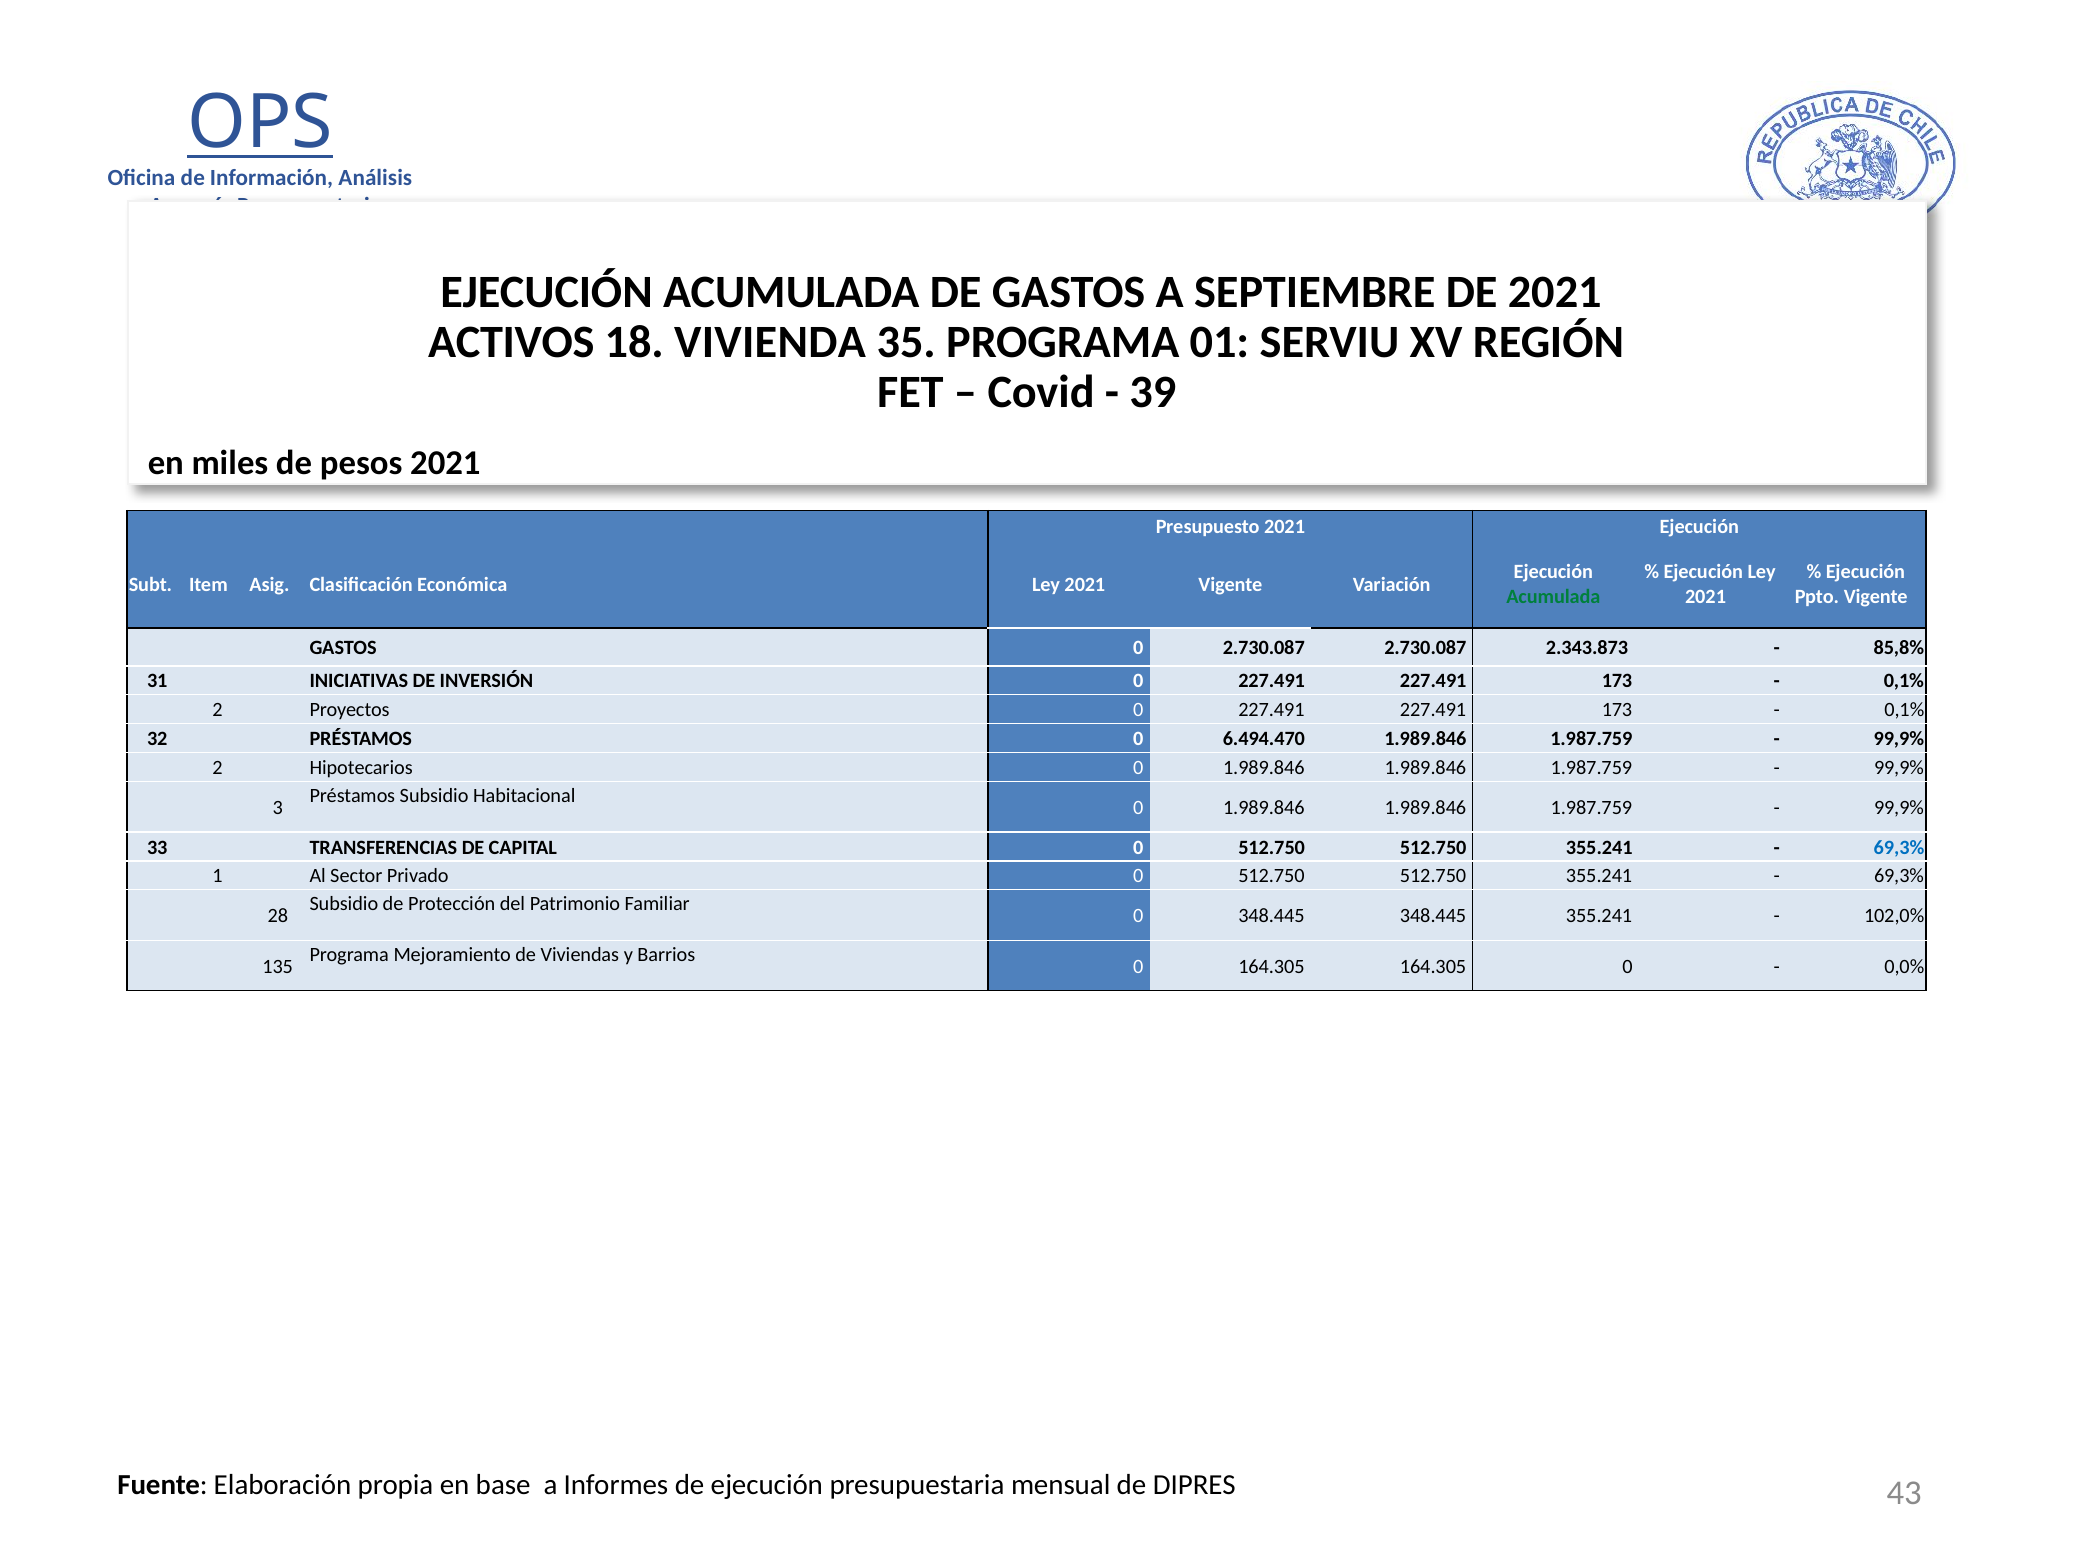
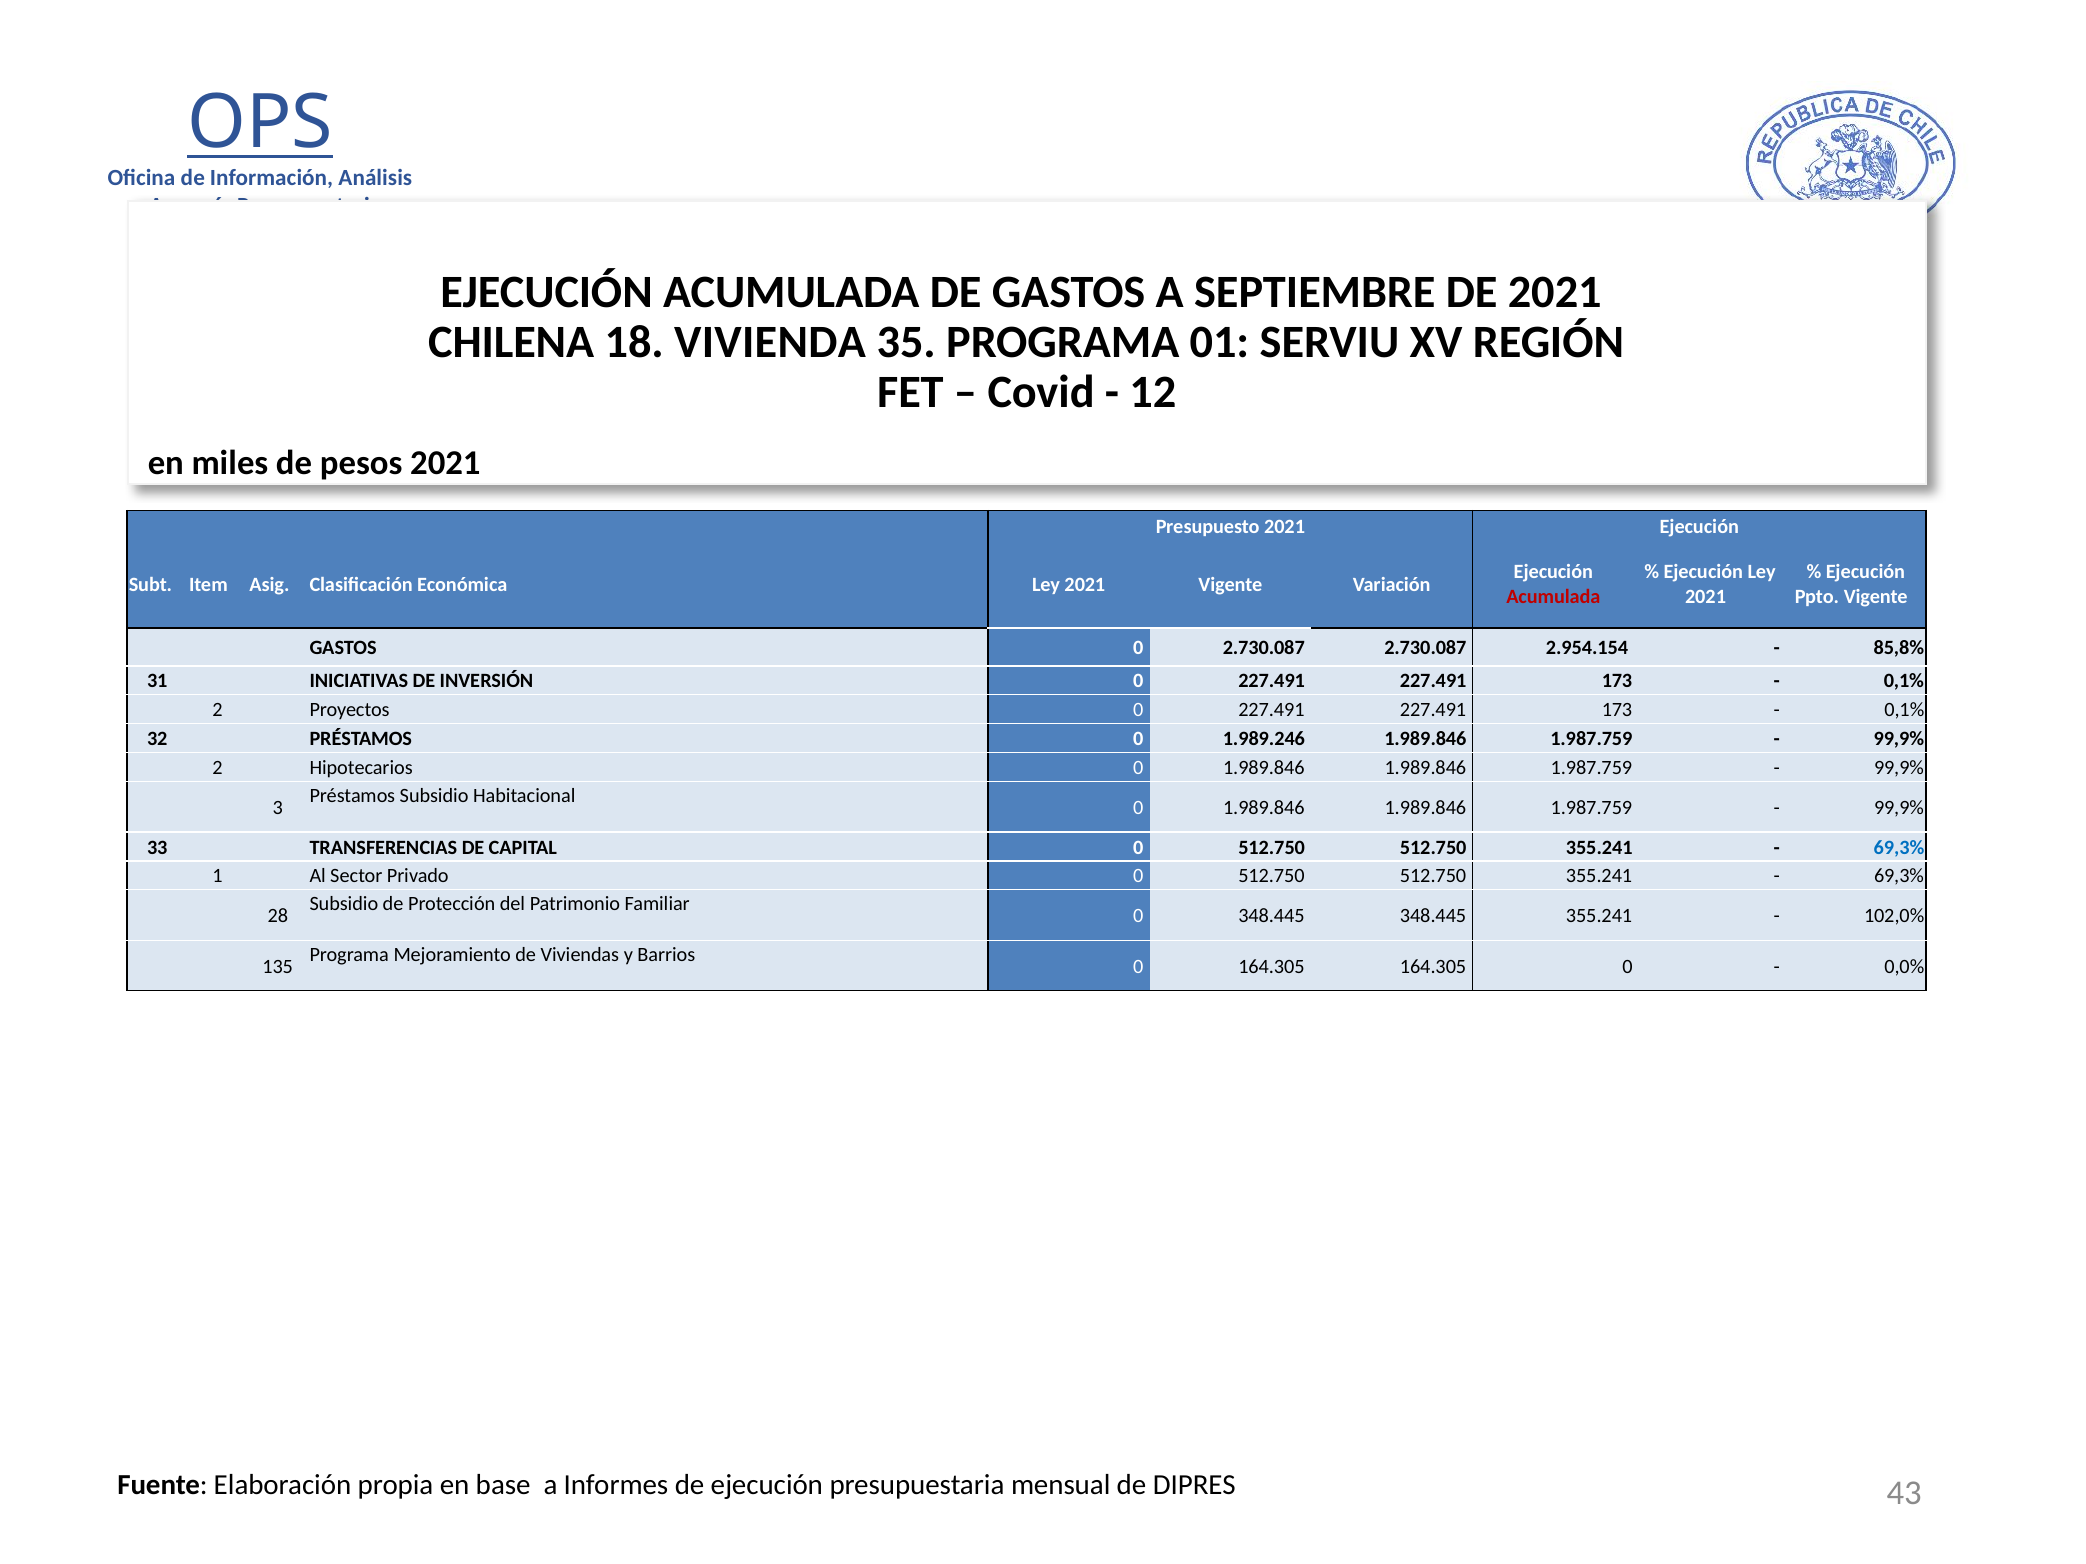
ACTIVOS: ACTIVOS -> CHILENA
39: 39 -> 12
Acumulada at (1553, 597) colour: green -> red
2.343.873: 2.343.873 -> 2.954.154
6.494.470: 6.494.470 -> 1.989.246
